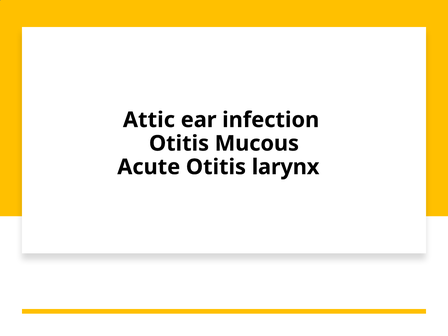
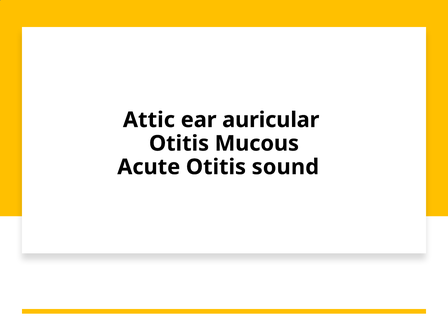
infection: infection -> auricular
larynx: larynx -> sound
